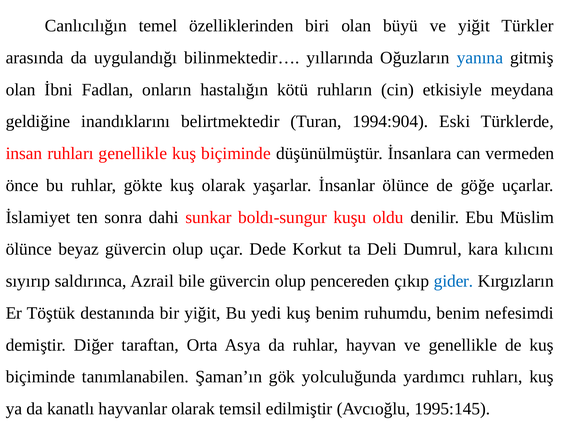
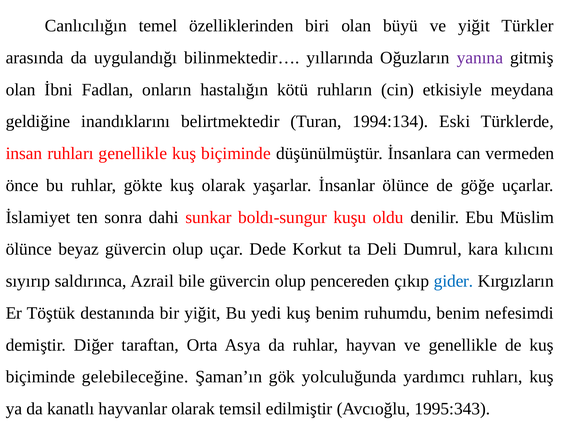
yanına colour: blue -> purple
1994:904: 1994:904 -> 1994:134
tanımlanabilen: tanımlanabilen -> gelebileceğine
1995:145: 1995:145 -> 1995:343
